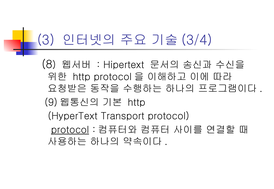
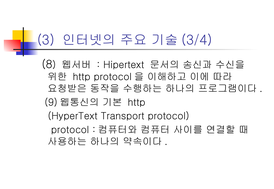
protocol at (70, 130) underline: present -> none
